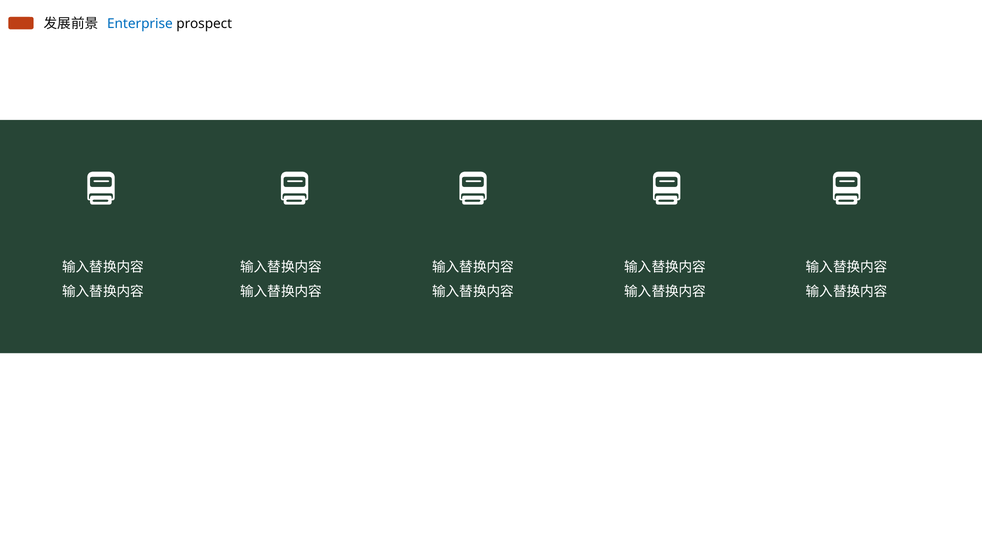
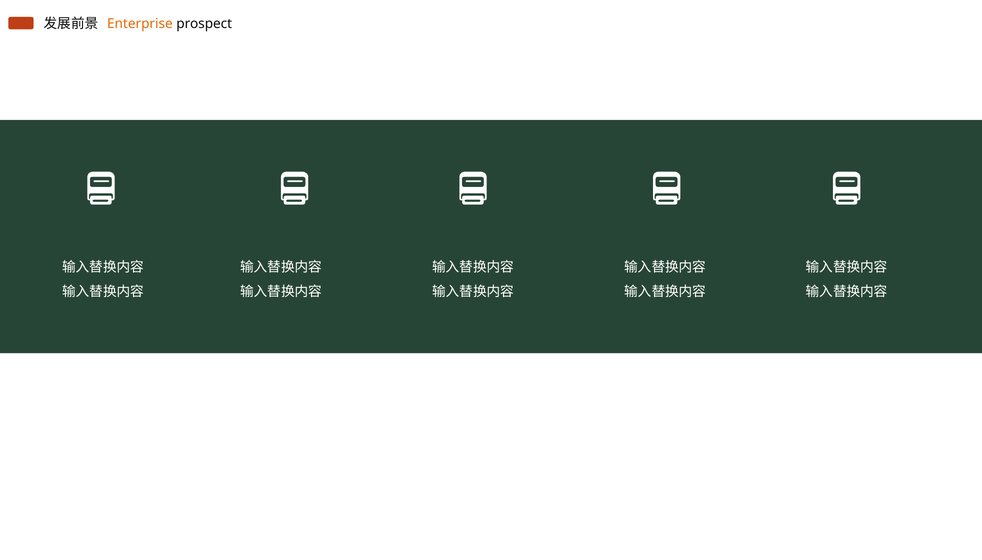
Enterprise colour: blue -> orange
